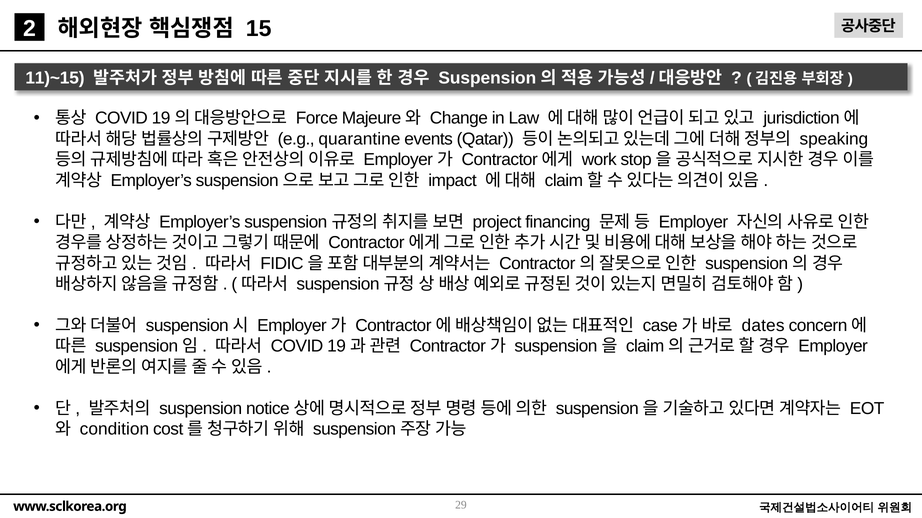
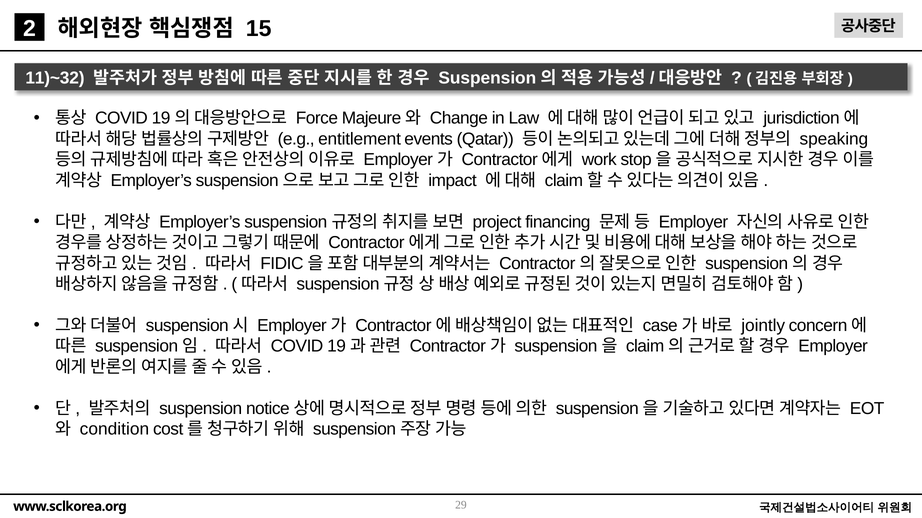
11)~15: 11)~15 -> 11)~32
quarantine: quarantine -> entitlement
dates: dates -> jointly
